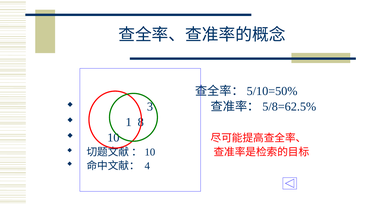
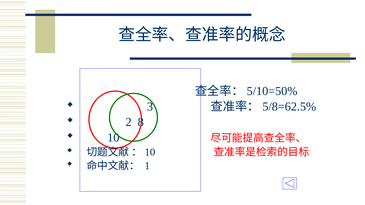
1: 1 -> 2
4: 4 -> 1
